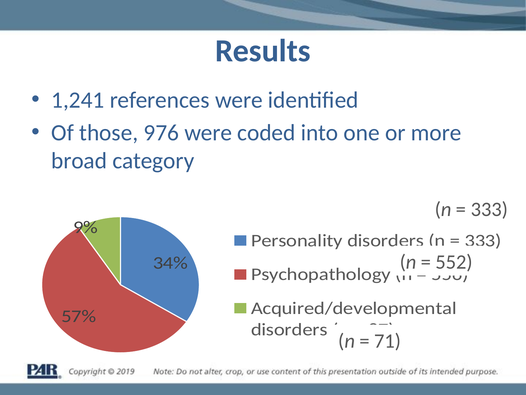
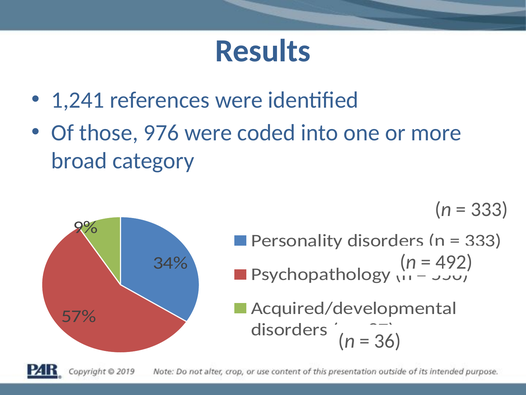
552: 552 -> 492
71: 71 -> 36
